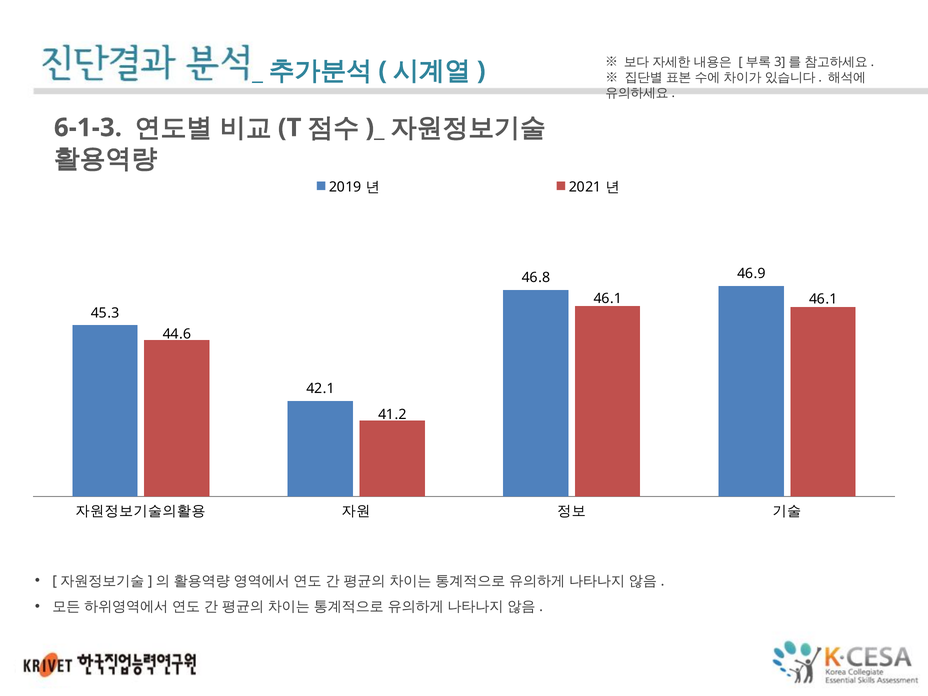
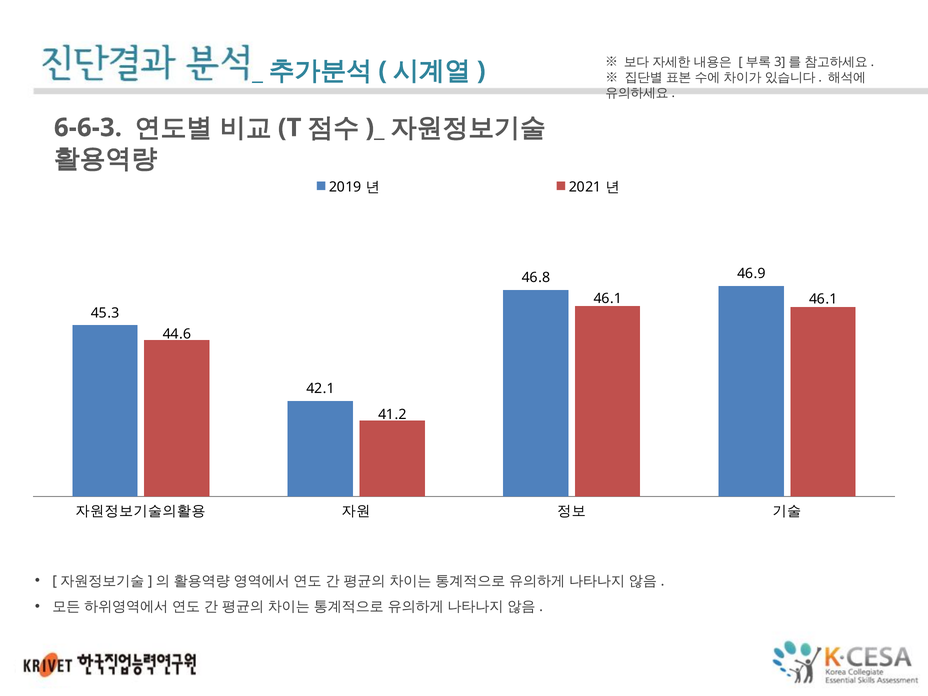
6-1-3: 6-1-3 -> 6-6-3
